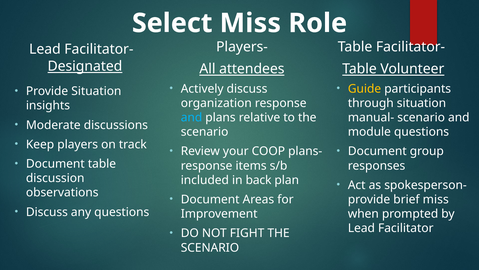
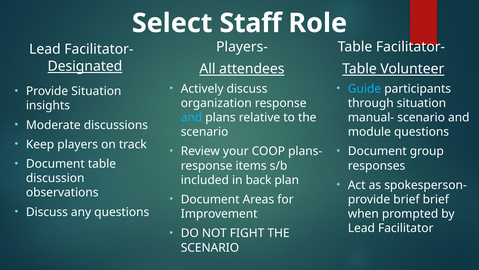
Select Miss: Miss -> Staff
Guide colour: yellow -> light blue
brief miss: miss -> brief
